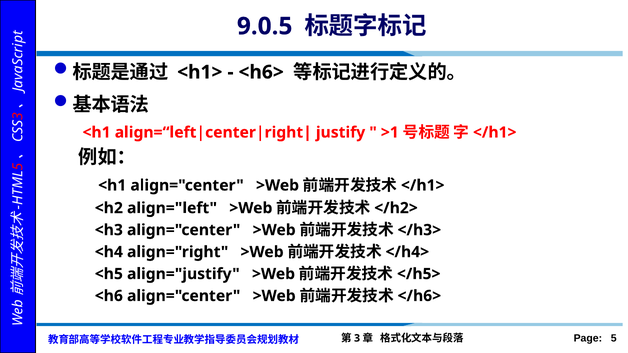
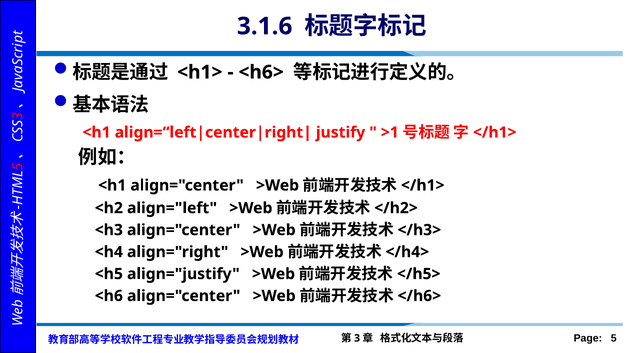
9.0.5: 9.0.5 -> 3.1.6
